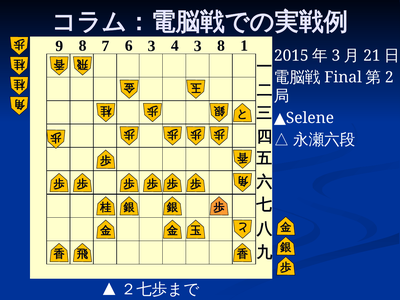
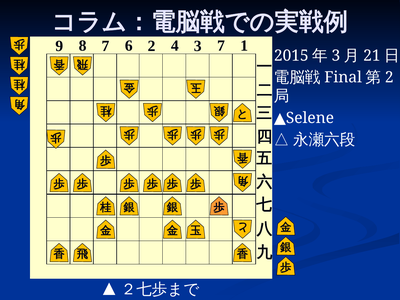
6 3: 3 -> 2
3 8: 8 -> 7
